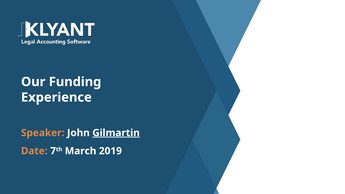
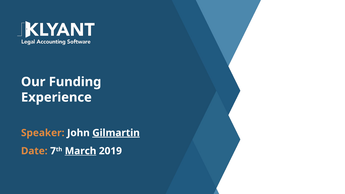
March underline: none -> present
